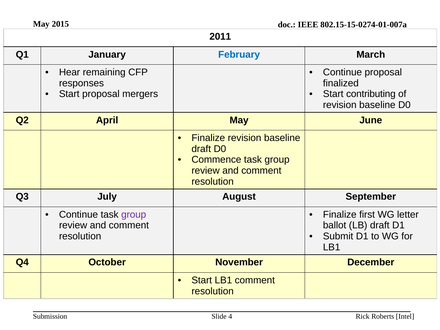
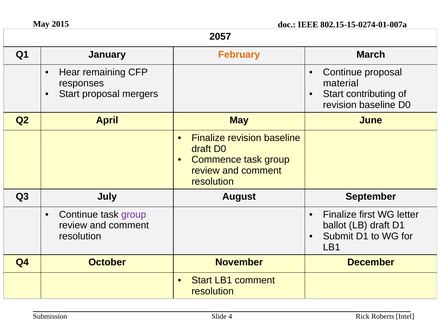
2011: 2011 -> 2057
February colour: blue -> orange
finalized: finalized -> material
